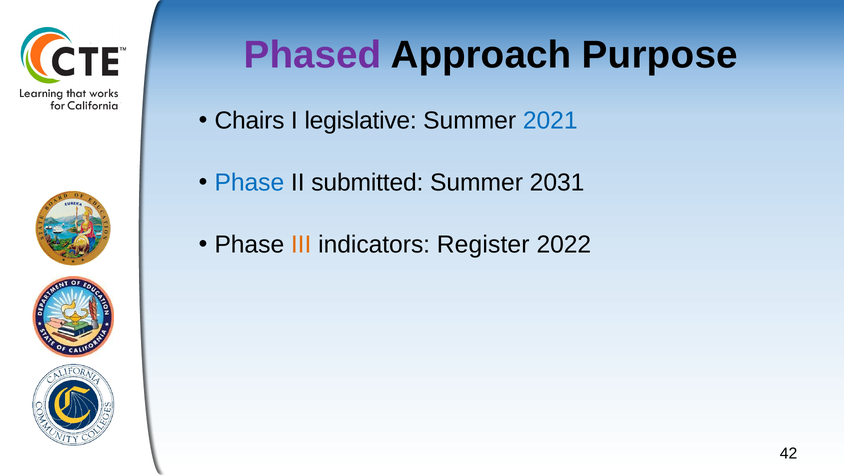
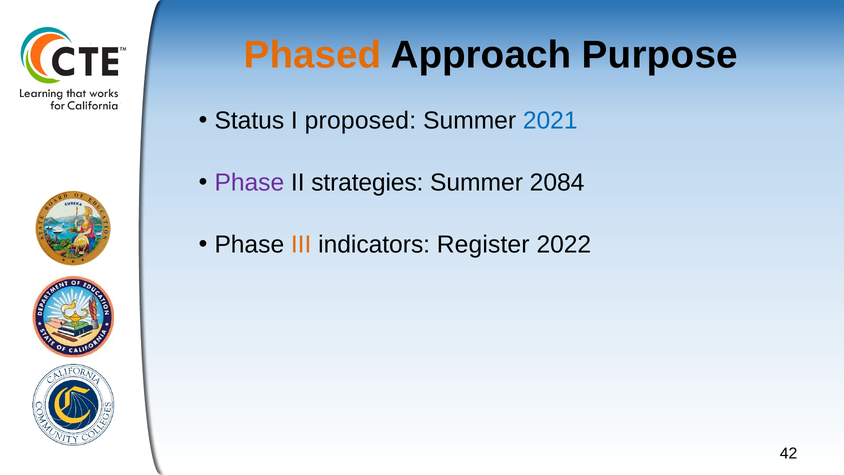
Phased colour: purple -> orange
Chairs: Chairs -> Status
legislative: legislative -> proposed
Phase at (249, 183) colour: blue -> purple
submitted: submitted -> strategies
2031: 2031 -> 2084
